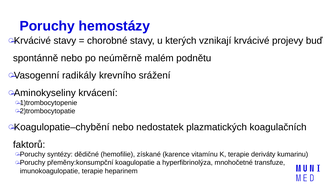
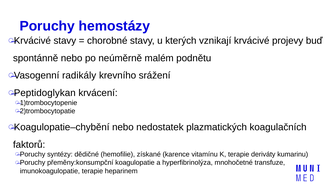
Aminokyseliny: Aminokyseliny -> Peptidoglykan
